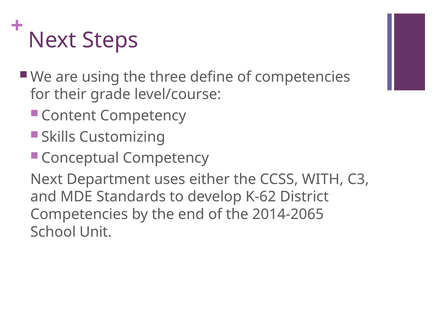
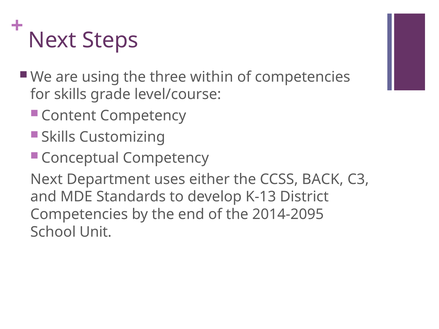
define: define -> within
for their: their -> skills
WITH: WITH -> BACK
K-62: K-62 -> K-13
2014-2065: 2014-2065 -> 2014-2095
